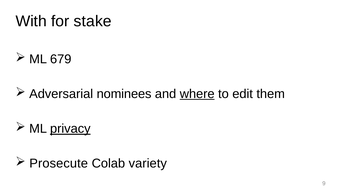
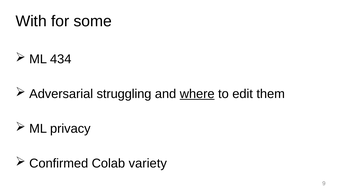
stake: stake -> some
679: 679 -> 434
nominees: nominees -> struggling
privacy underline: present -> none
Prosecute: Prosecute -> Confirmed
